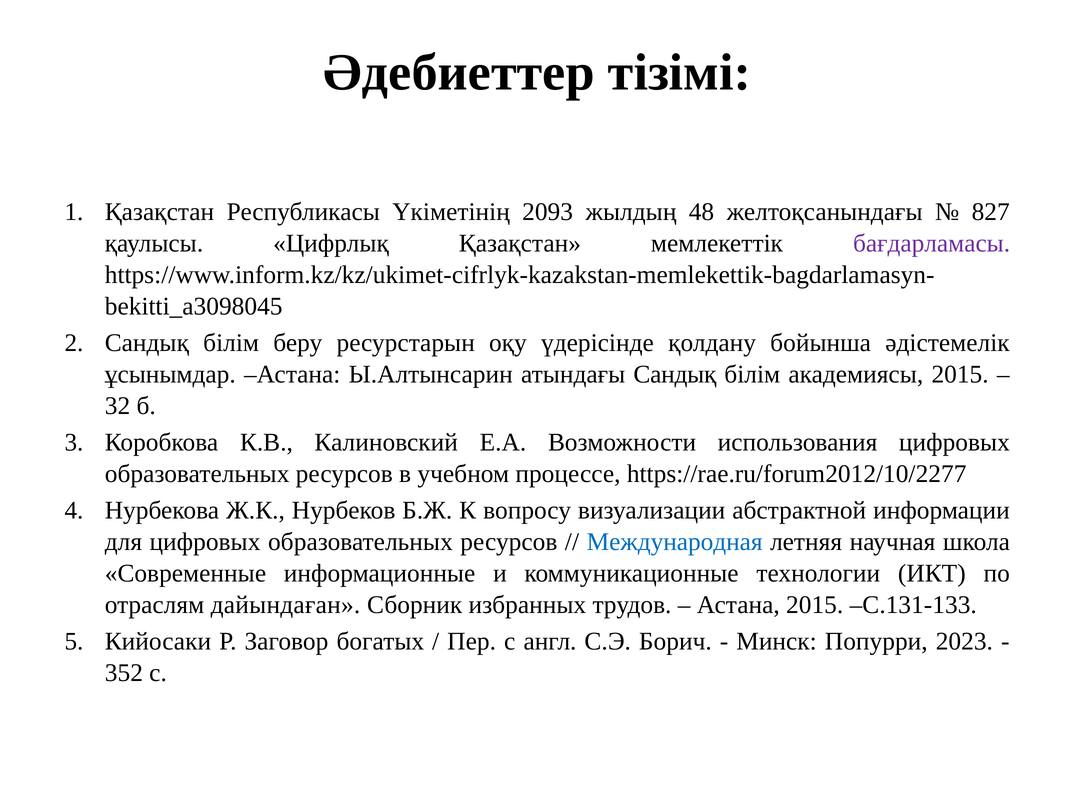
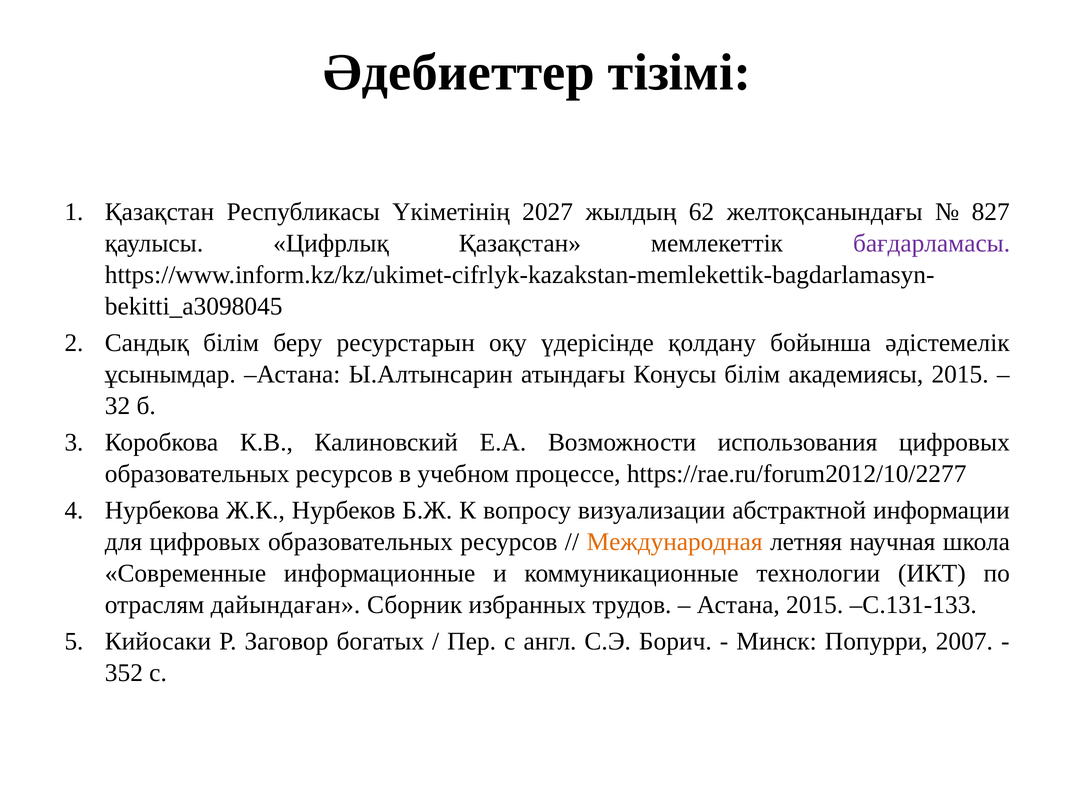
2093: 2093 -> 2027
48: 48 -> 62
Cандық: Cандық -> Конусы
Международная colour: blue -> orange
2023: 2023 -> 2007
